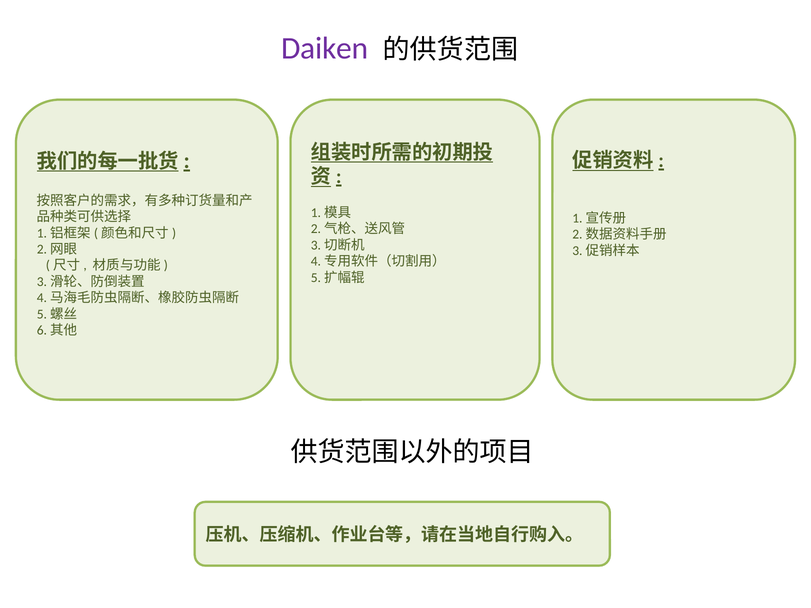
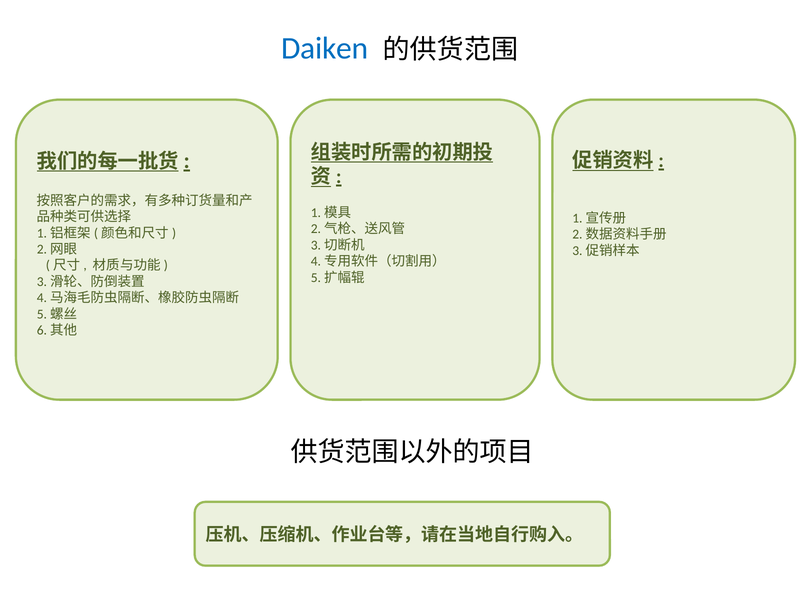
Daiken colour: purple -> blue
